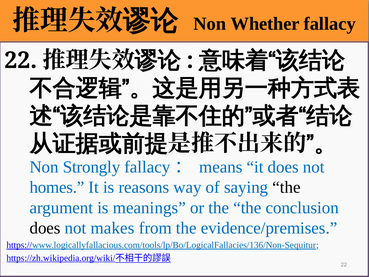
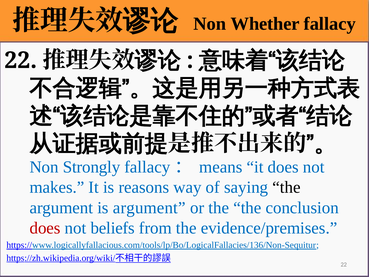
homes: homes -> makes
is meanings: meanings -> argument
does at (45, 228) colour: black -> red
makes: makes -> beliefs
